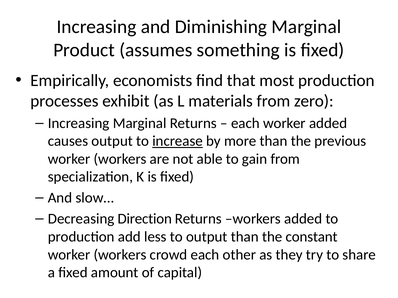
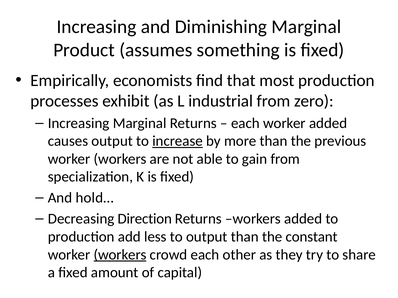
materials: materials -> industrial
slow…: slow… -> hold…
workers at (120, 255) underline: none -> present
